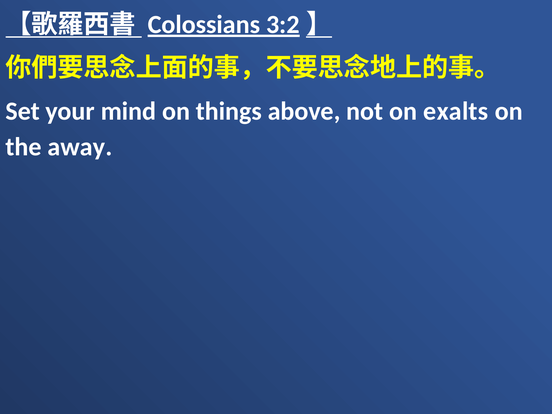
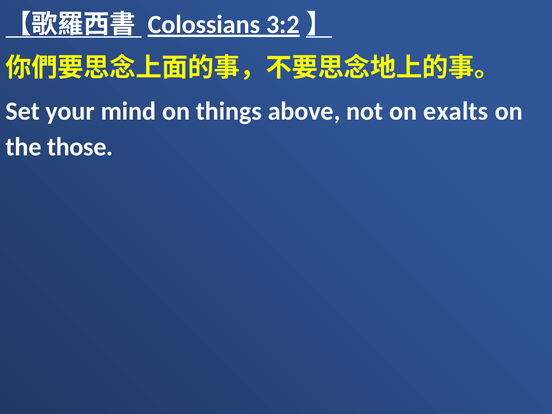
away: away -> those
